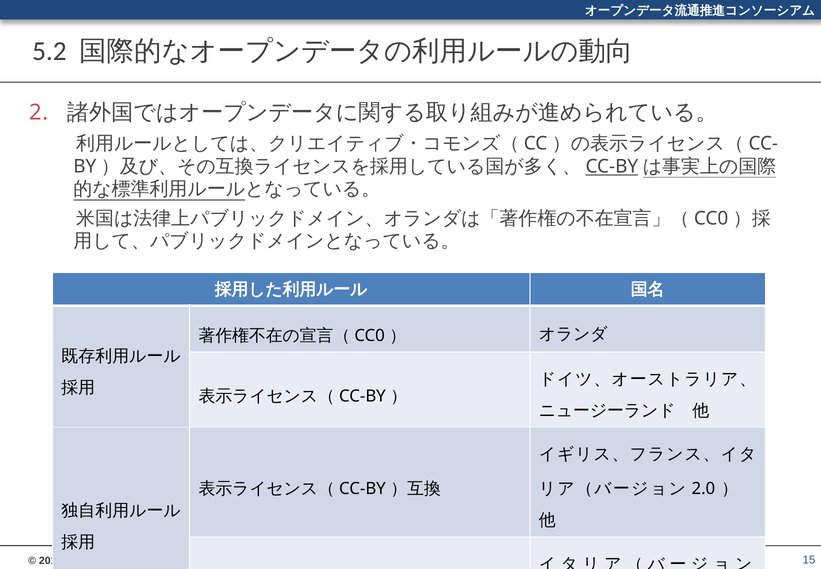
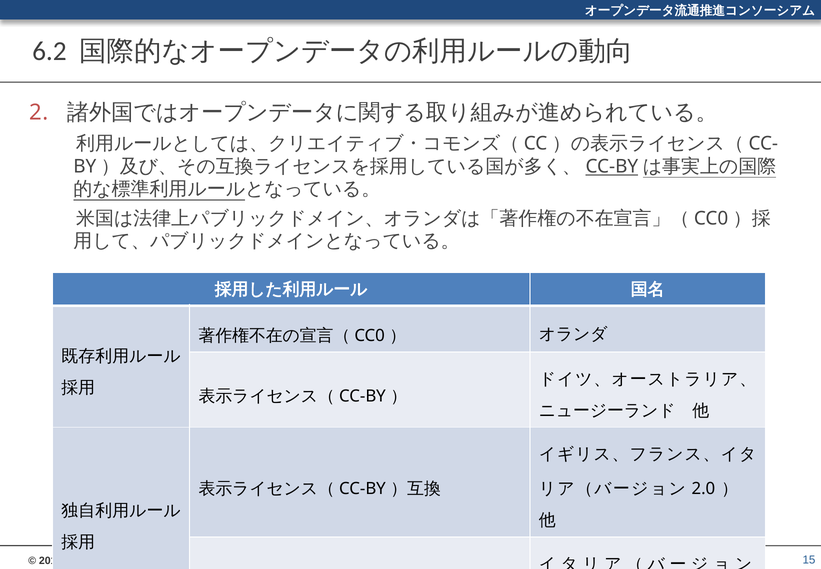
5.2: 5.2 -> 6.2
